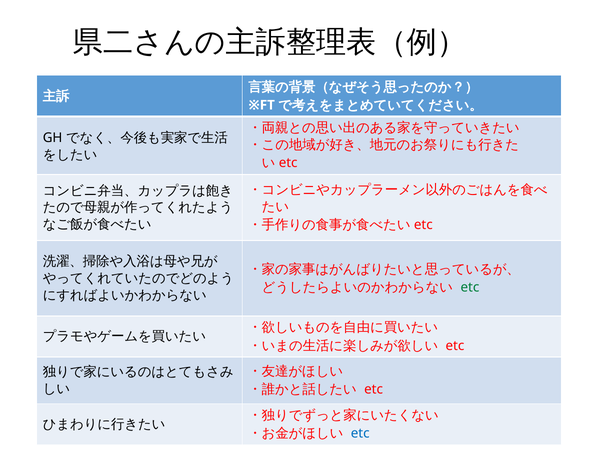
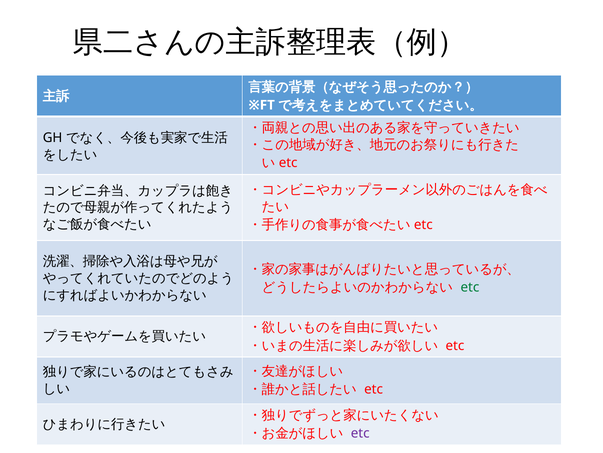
etc at (360, 433) colour: blue -> purple
